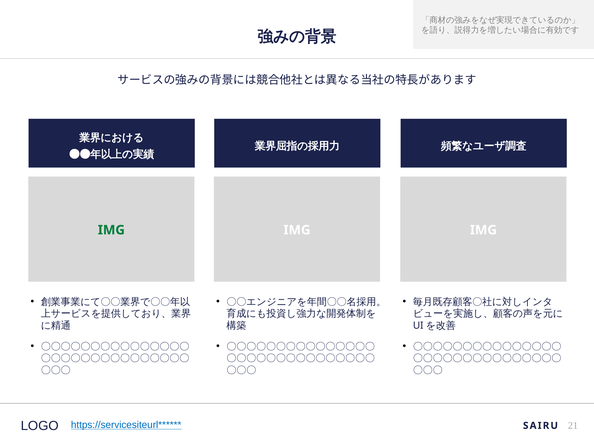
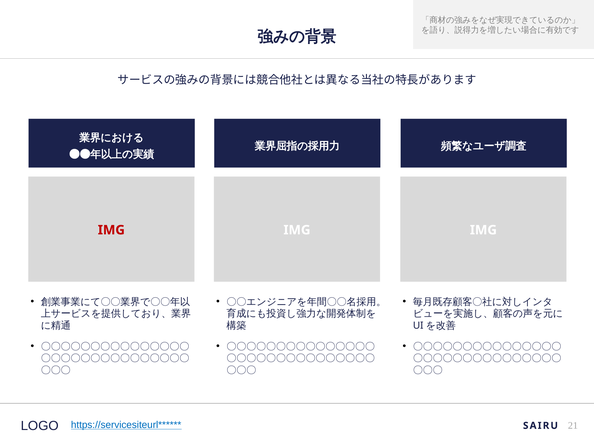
IMG at (111, 230) colour: green -> red
